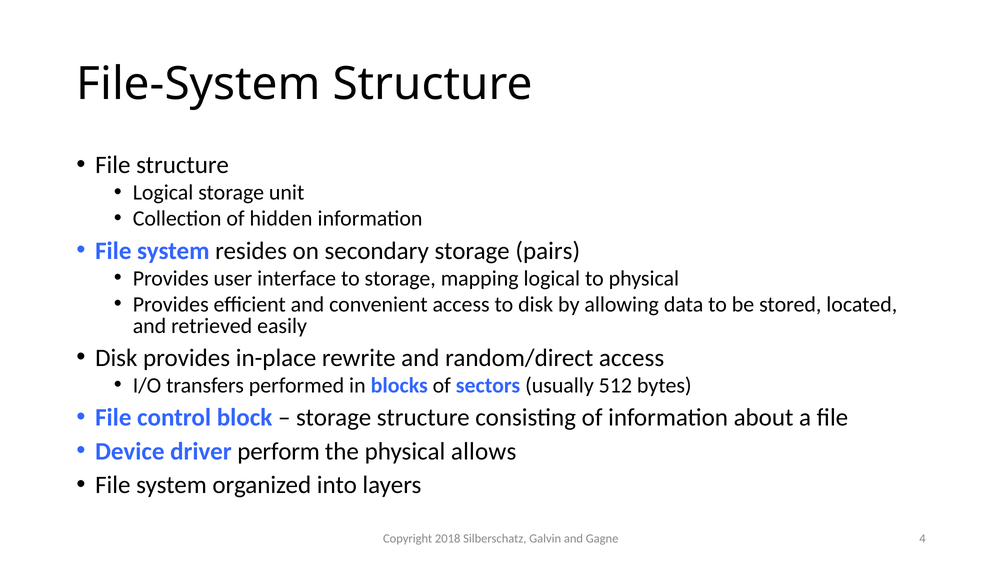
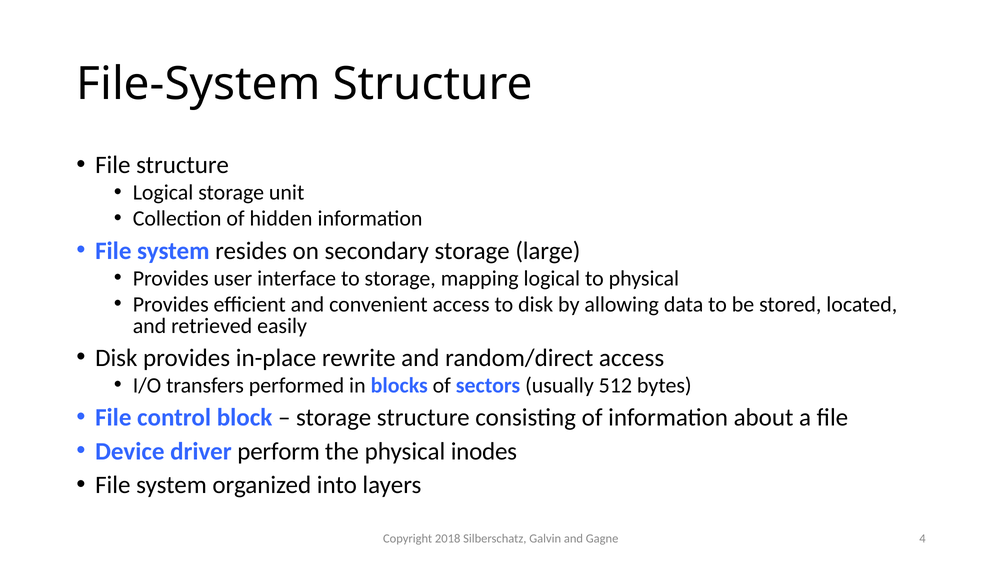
pairs: pairs -> large
allows: allows -> inodes
